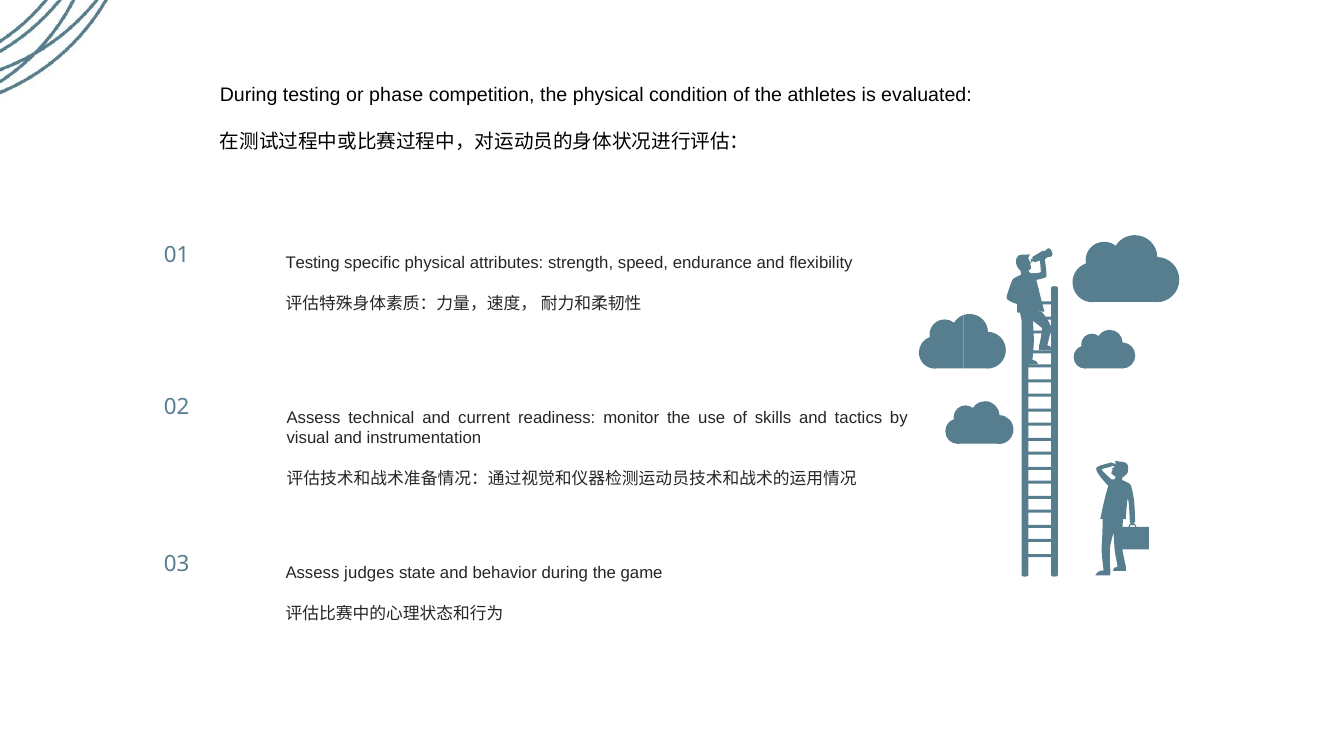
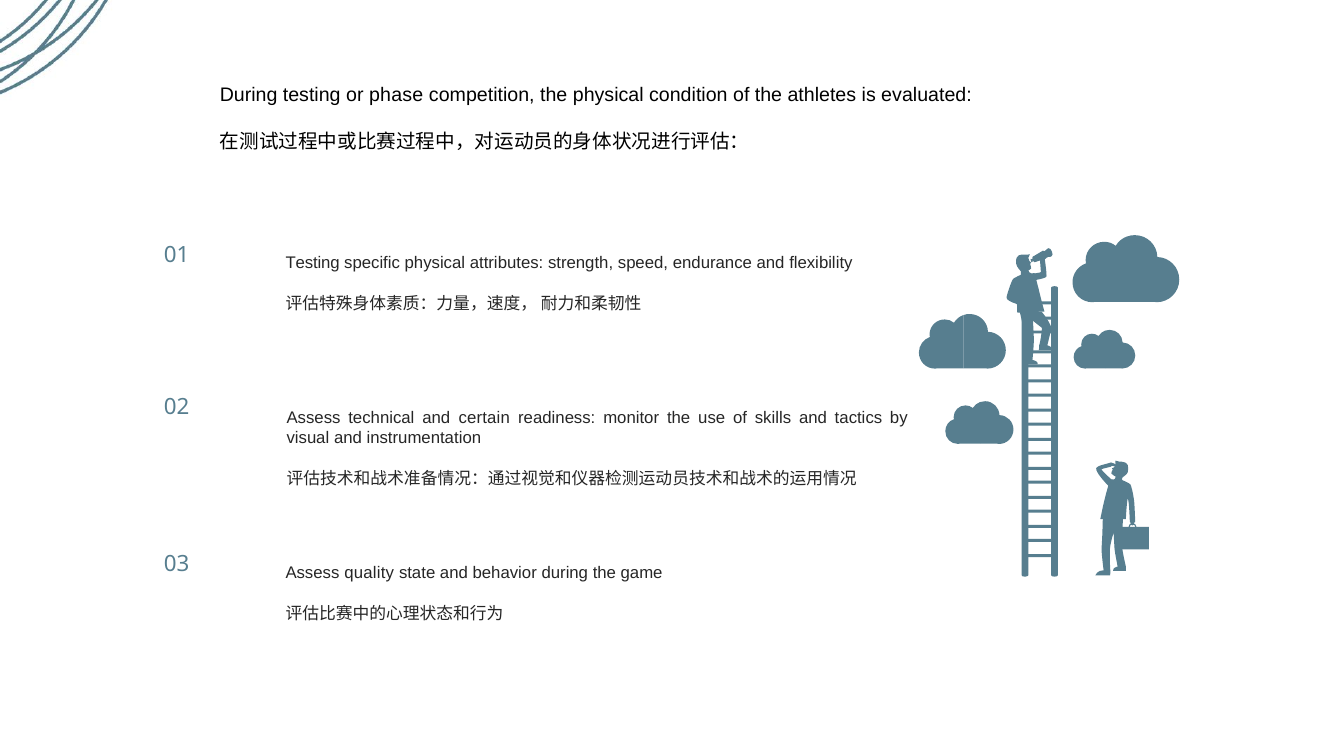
current: current -> certain
judges: judges -> quality
